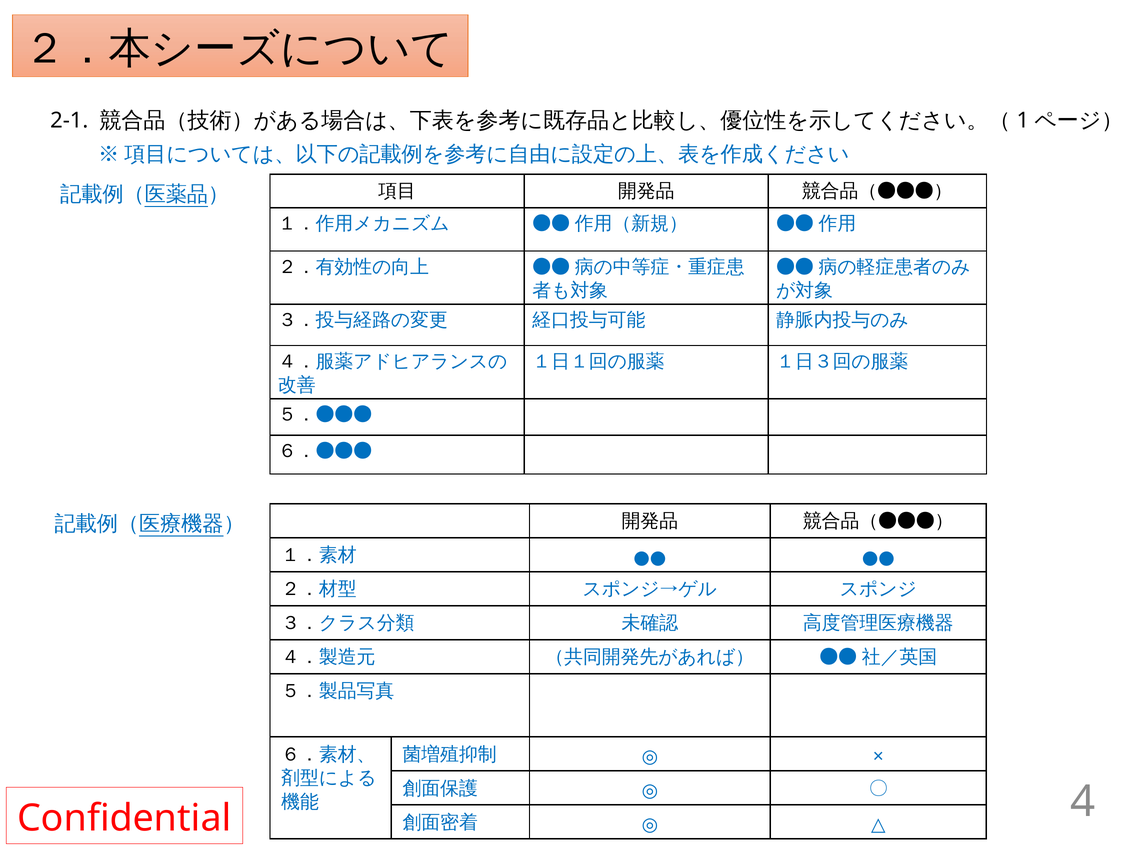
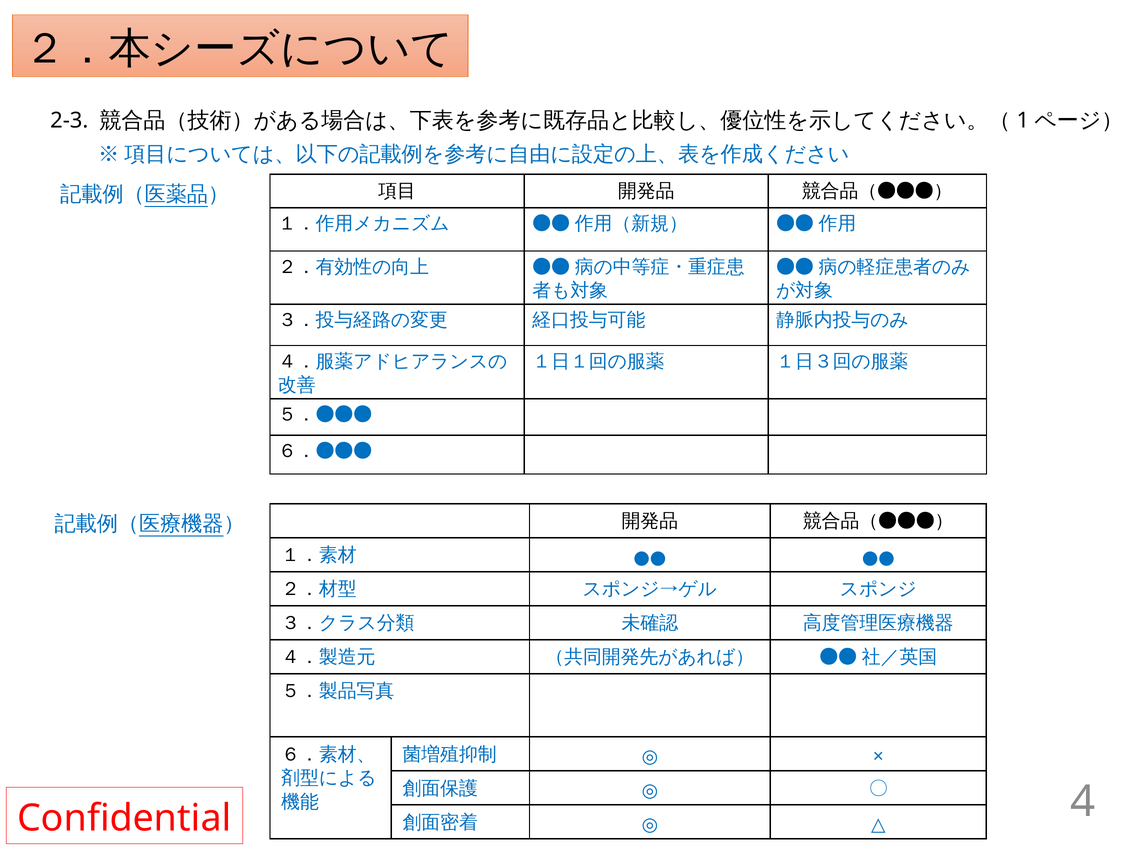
2-1: 2-1 -> 2-3
